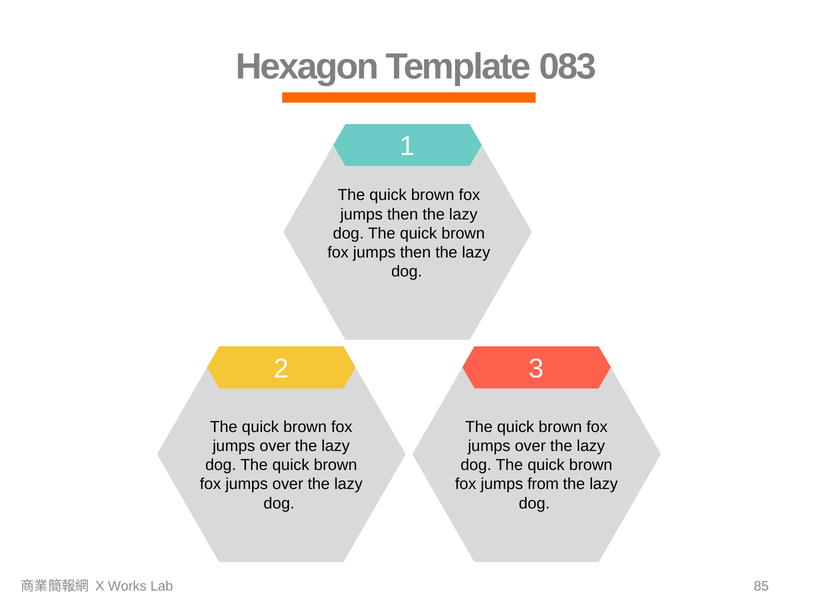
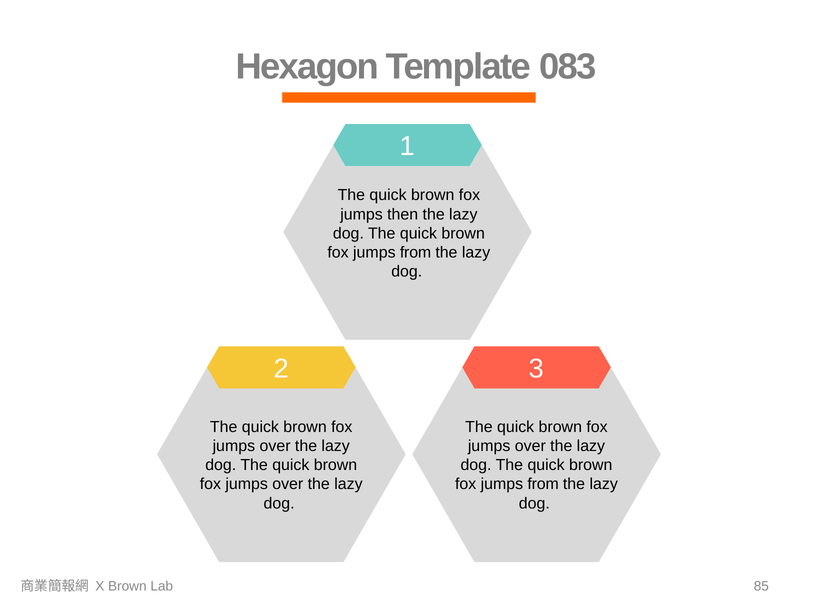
then at (415, 252): then -> from
X Works: Works -> Brown
